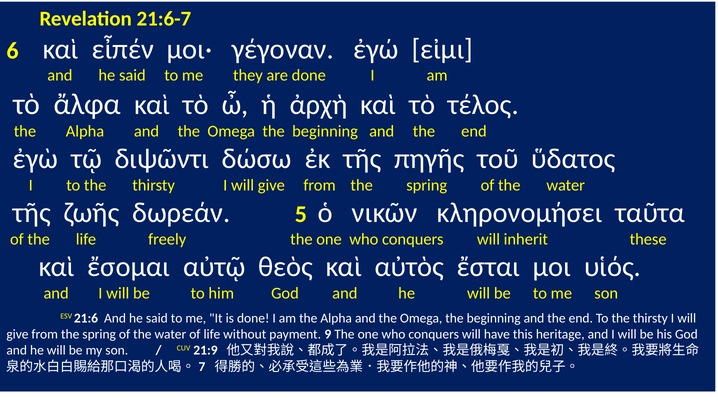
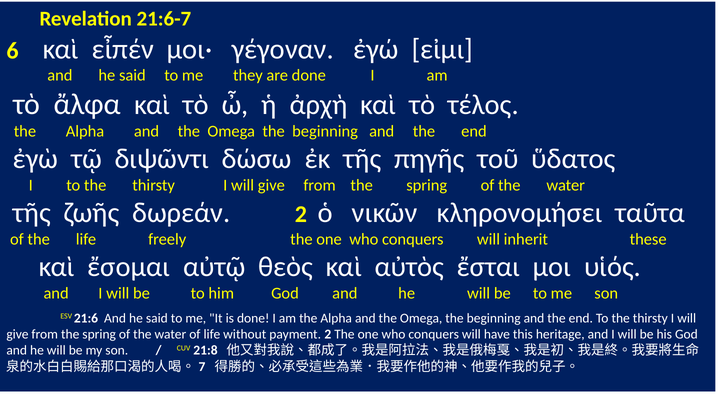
δωρεάν 5: 5 -> 2
payment 9: 9 -> 2
21:9: 21:9 -> 21:8
